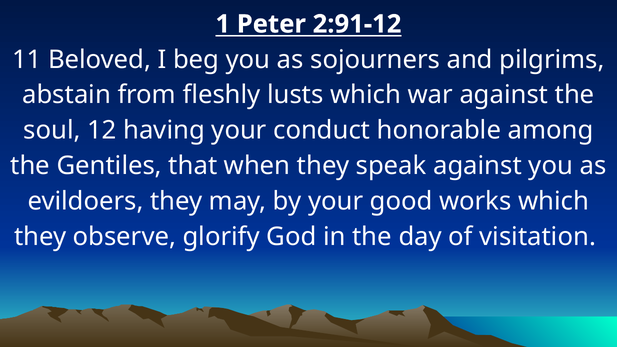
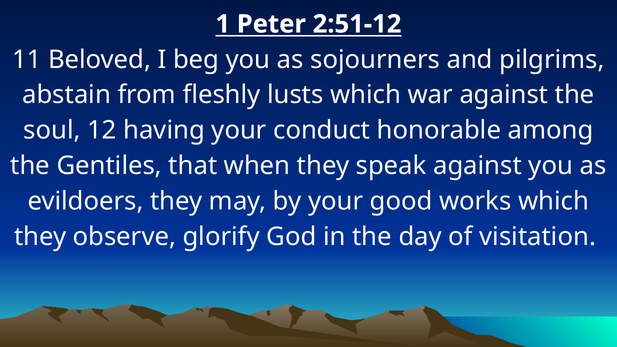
2:91-12: 2:91-12 -> 2:51-12
